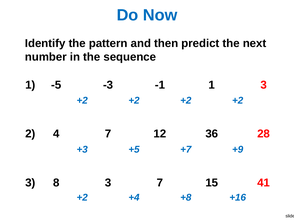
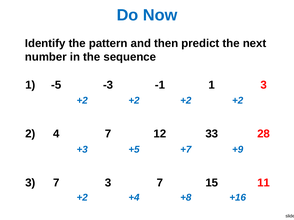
36: 36 -> 33
8 at (56, 183): 8 -> 7
41: 41 -> 11
